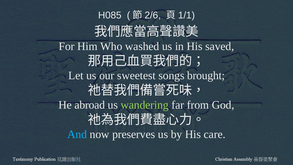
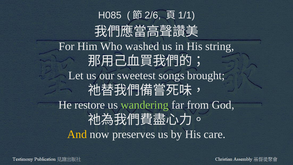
saved: saved -> string
abroad: abroad -> restore
And colour: light blue -> yellow
